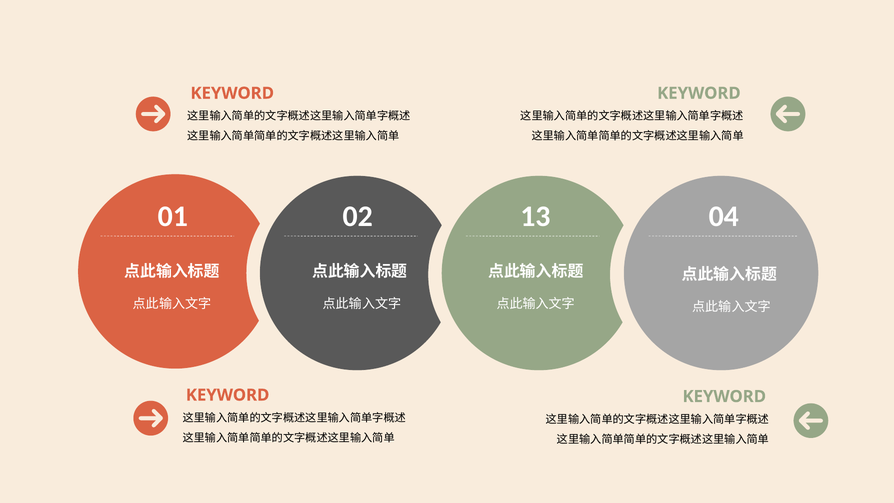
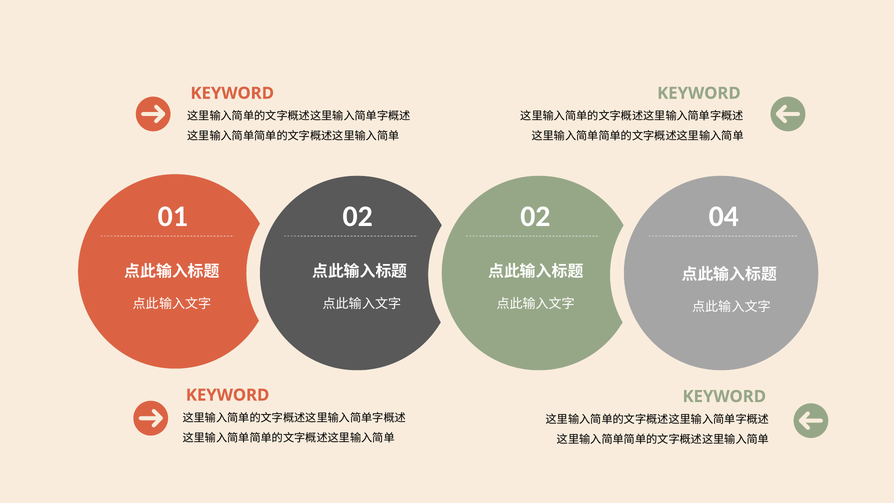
02 13: 13 -> 02
